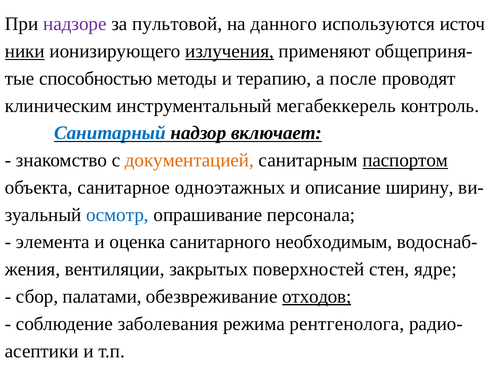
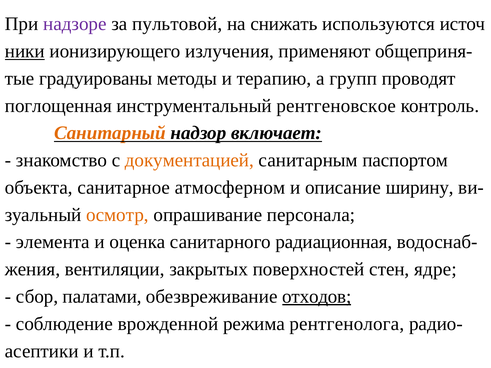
данного: данного -> снижать
излучения underline: present -> none
способностью: способностью -> градуированы
после: после -> групп
клиническим: клиническим -> поглощенная
мегабеккерель: мегабеккерель -> рентгеновское
Санитарный colour: blue -> orange
паспортом underline: present -> none
одноэтажных: одноэтажных -> атмосферном
осмотр colour: blue -> orange
необходимым: необходимым -> радиационная
заболевания: заболевания -> врожденной
